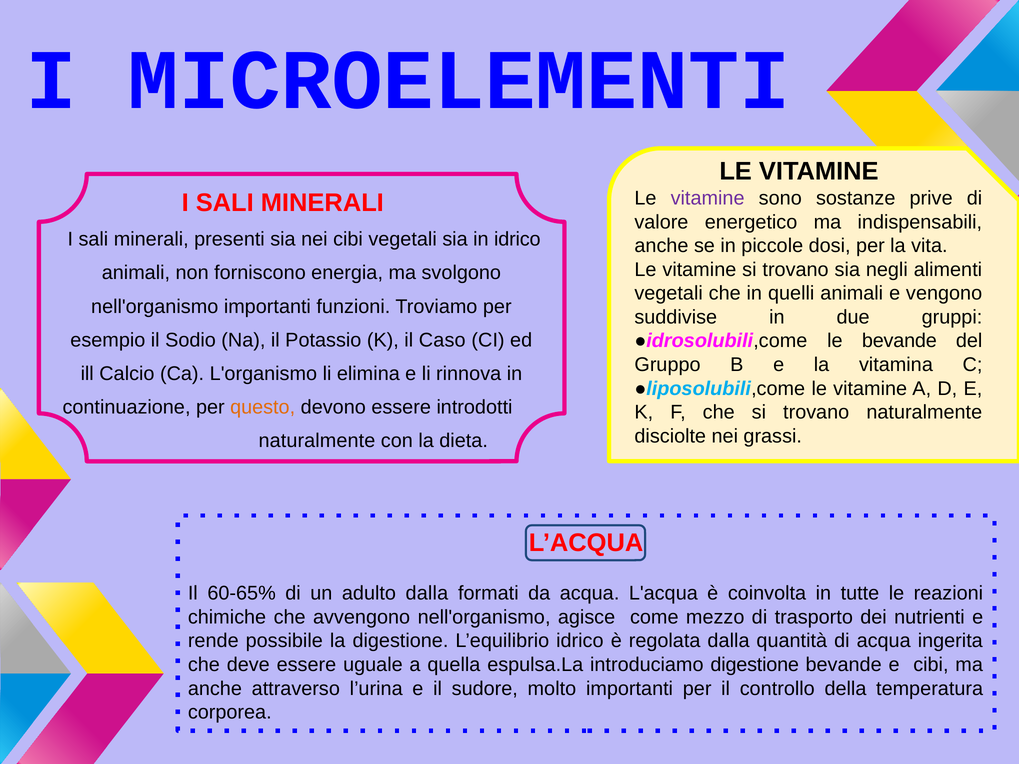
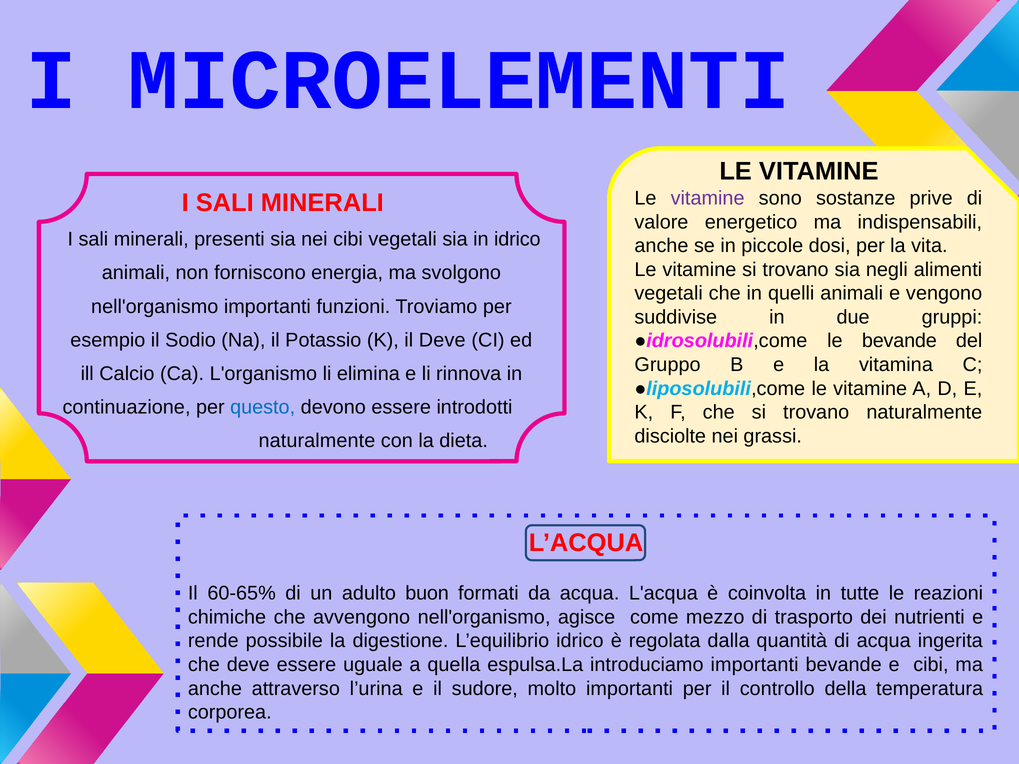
il Caso: Caso -> Deve
questo colour: orange -> blue
adulto dalla: dalla -> buon
introduciamo digestione: digestione -> importanti
